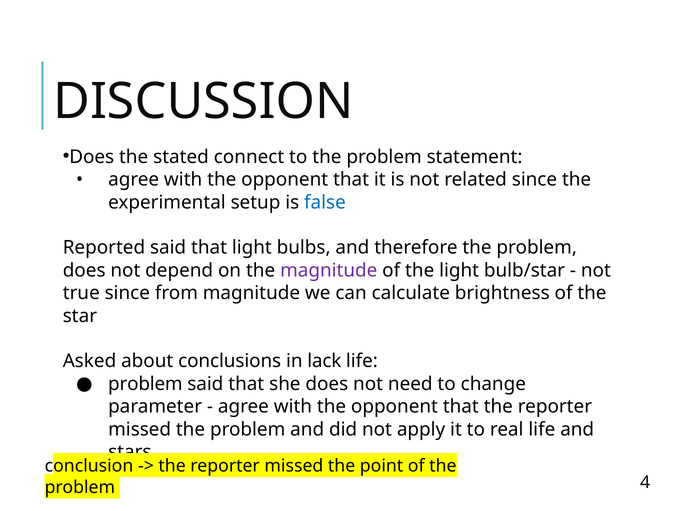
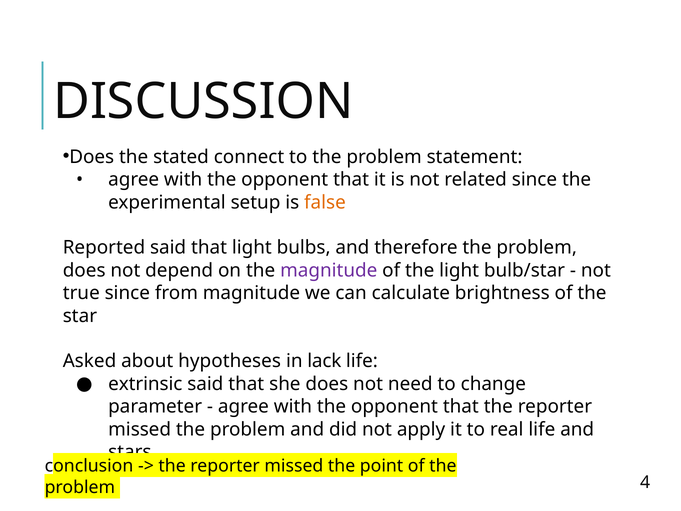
false colour: blue -> orange
conclusions: conclusions -> hypotheses
problem at (145, 384): problem -> extrinsic
